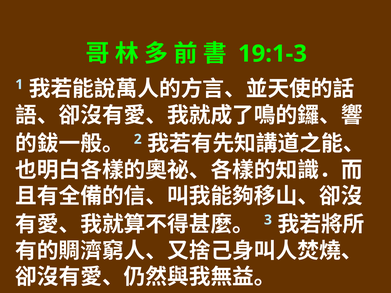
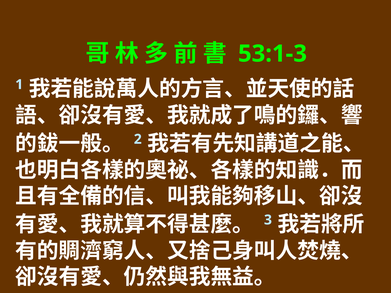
19:1-3: 19:1-3 -> 53:1-3
